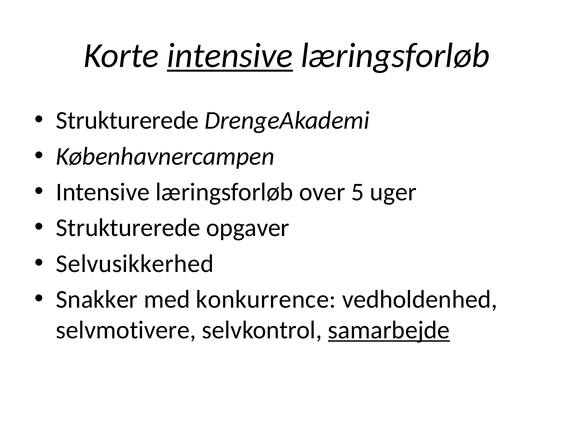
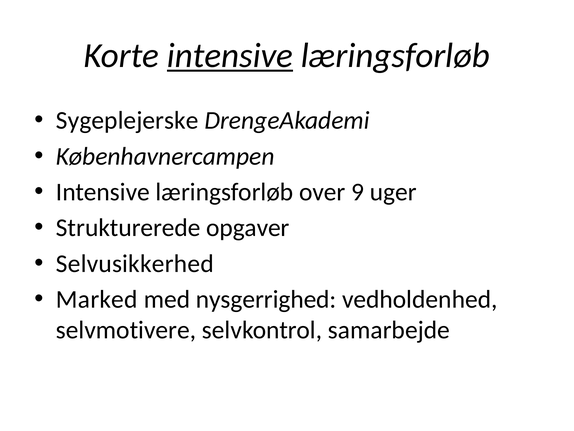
Strukturerede at (127, 120): Strukturerede -> Sygeplejerske
5: 5 -> 9
Snakker: Snakker -> Marked
konkurrence: konkurrence -> nysgerrighed
samarbejde underline: present -> none
